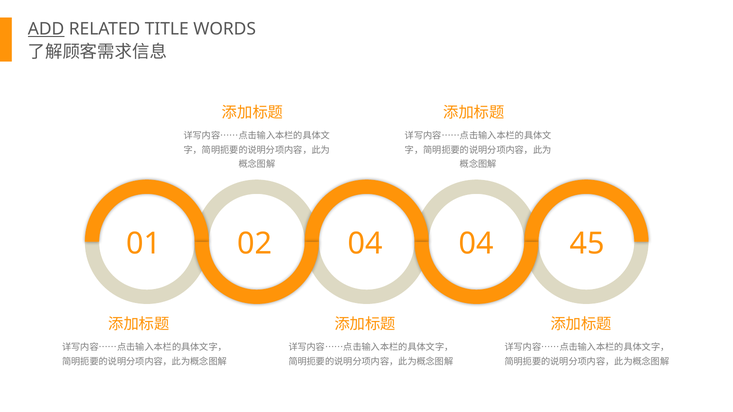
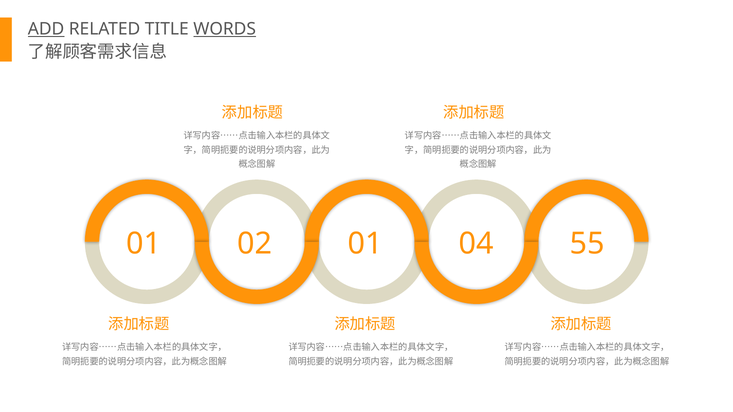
WORDS underline: none -> present
02 04: 04 -> 01
45: 45 -> 55
